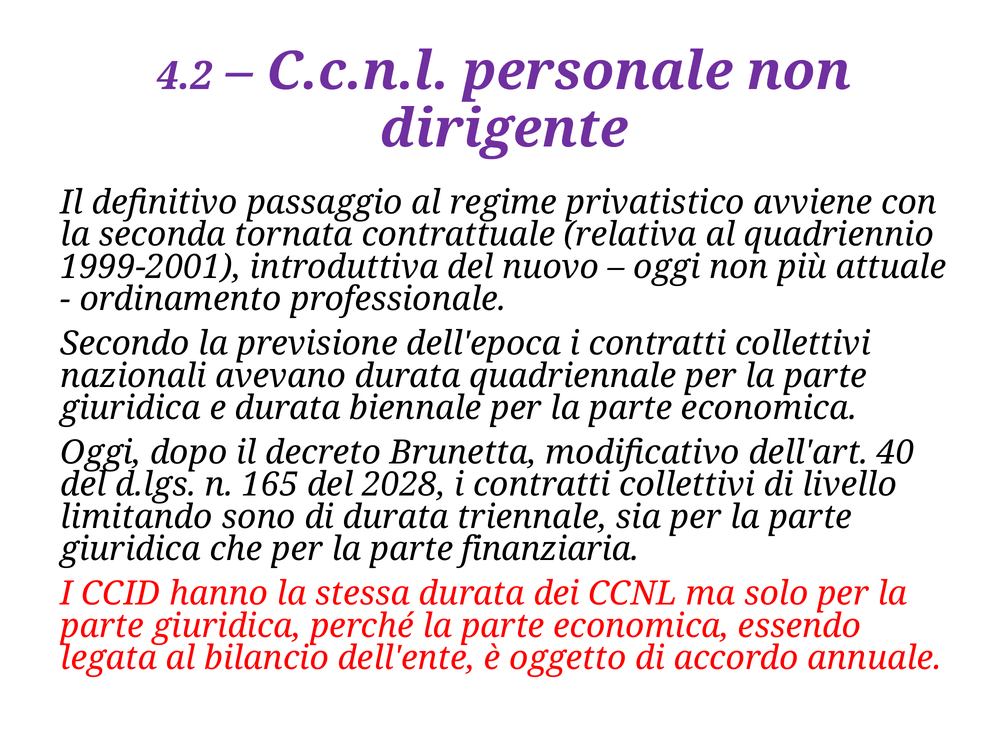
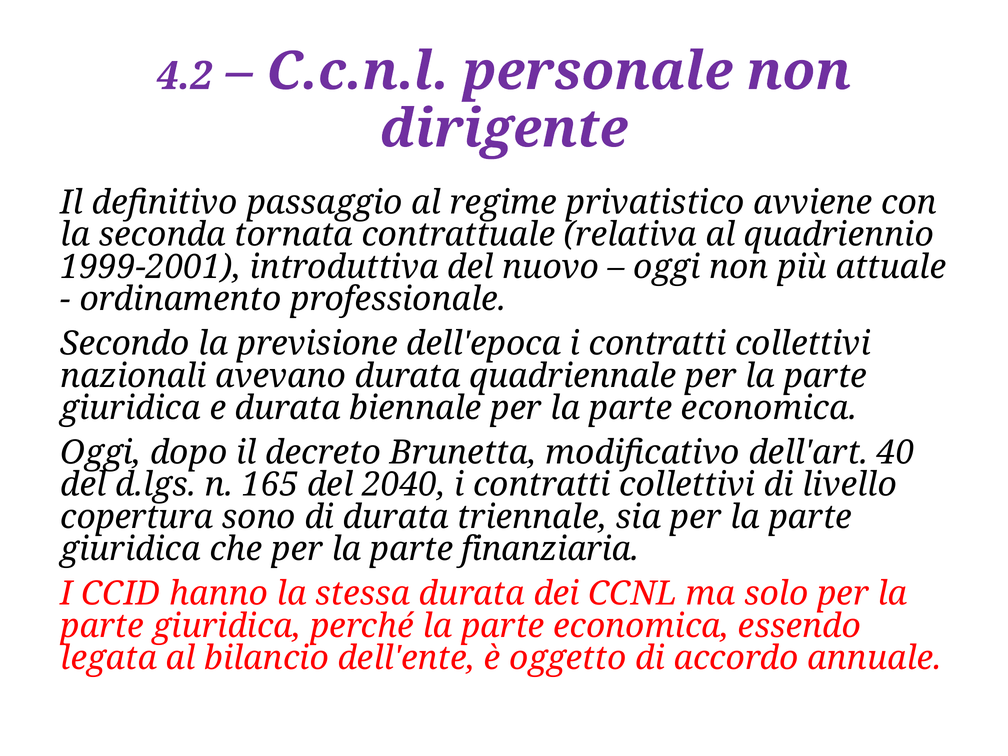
2028: 2028 -> 2040
limitando: limitando -> copertura
